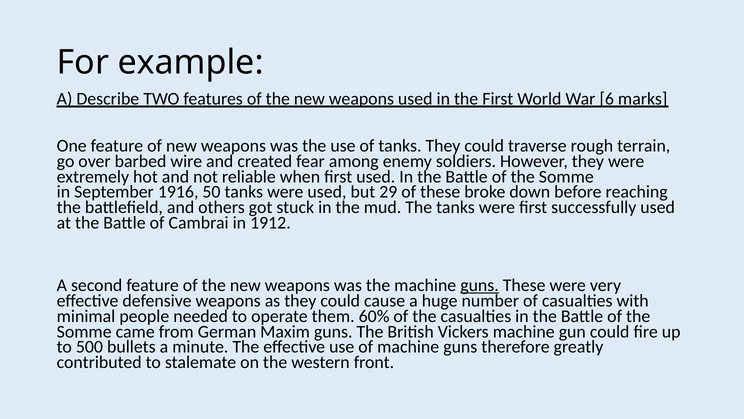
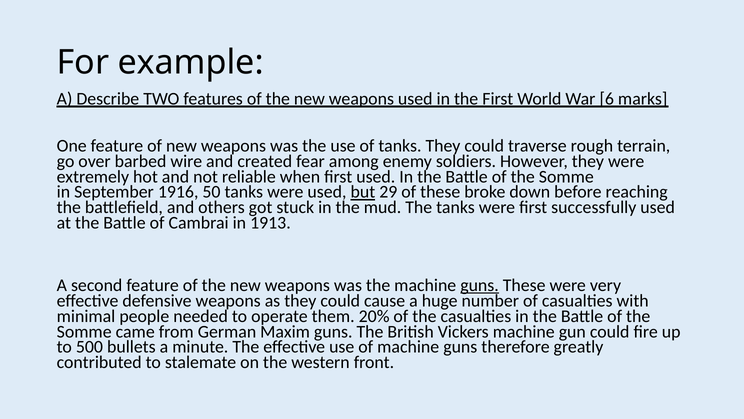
but underline: none -> present
1912: 1912 -> 1913
60%: 60% -> 20%
